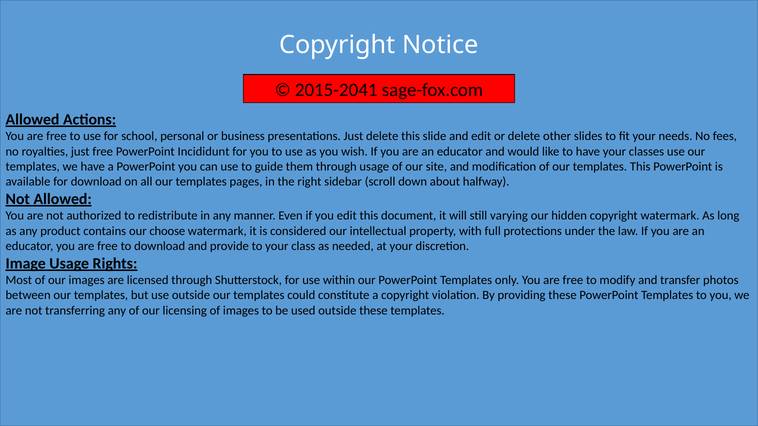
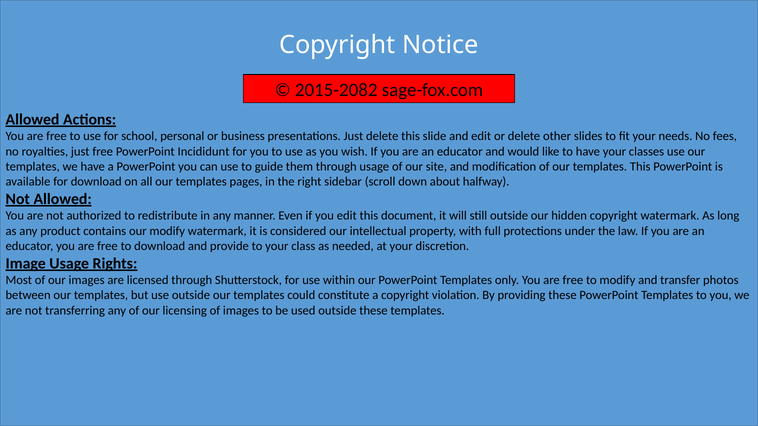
2015-2041: 2015-2041 -> 2015-2082
still varying: varying -> outside
our choose: choose -> modify
